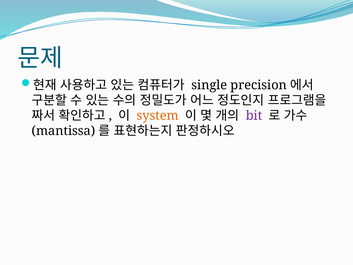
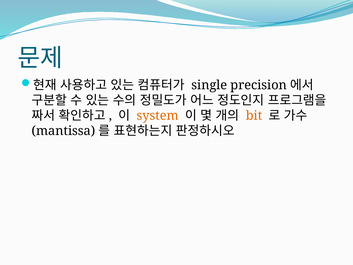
bit colour: purple -> orange
